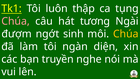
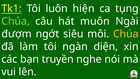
thập: thập -> hiện
Chúa at (16, 21) colour: pink -> light green
tương: tương -> muôn
sinh: sinh -> siêu
